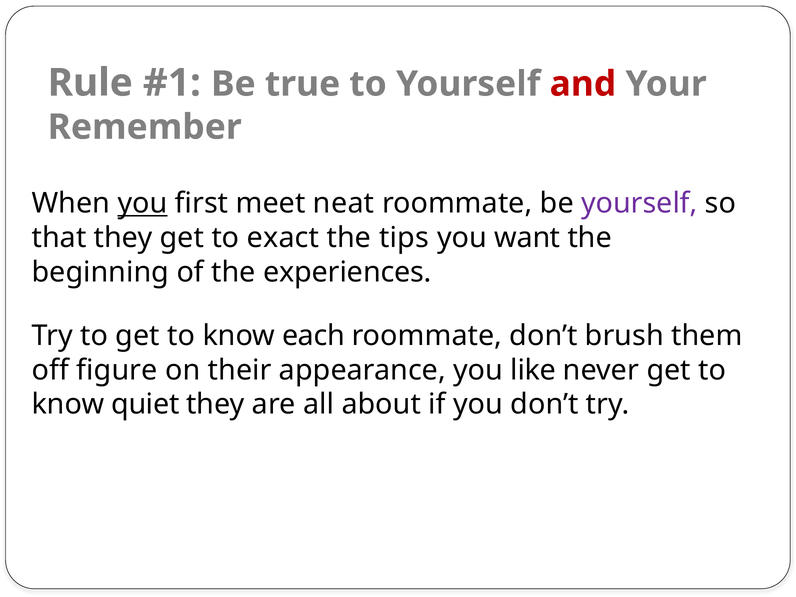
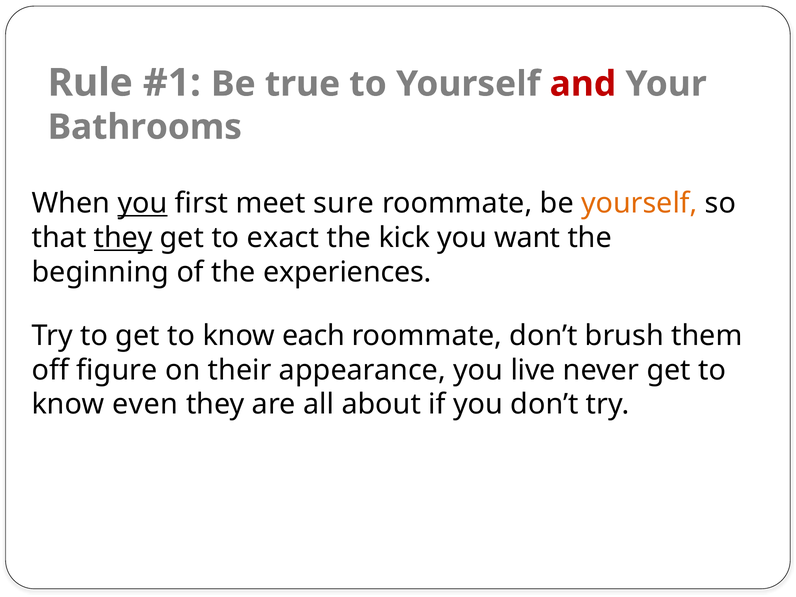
Remember: Remember -> Bathrooms
neat: neat -> sure
yourself at (639, 203) colour: purple -> orange
they at (123, 238) underline: none -> present
tips: tips -> kick
like: like -> live
quiet: quiet -> even
